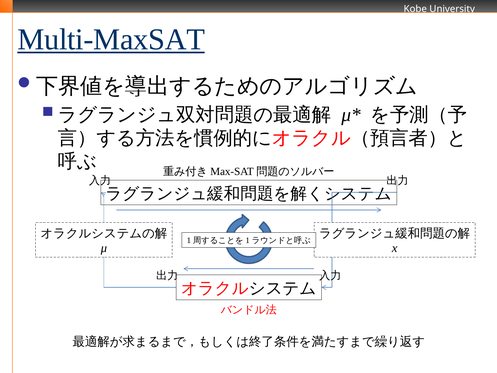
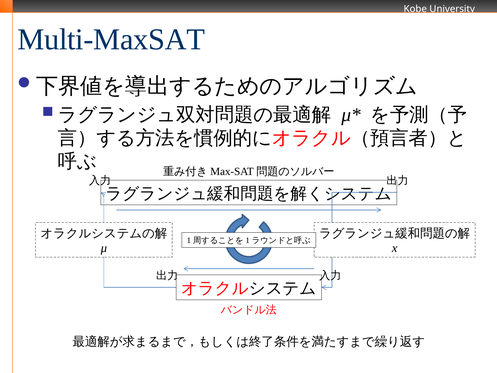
Multi-MaxSAT underline: present -> none
